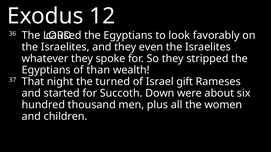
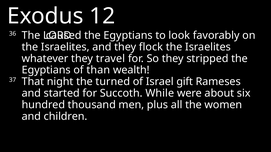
even: even -> flock
spoke: spoke -> travel
Down: Down -> While
